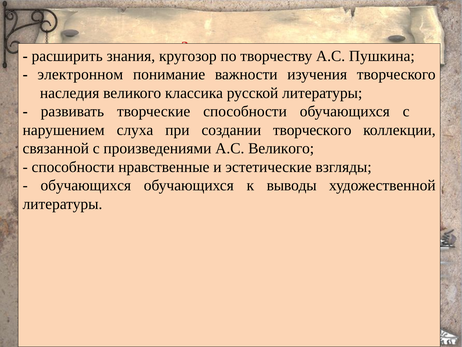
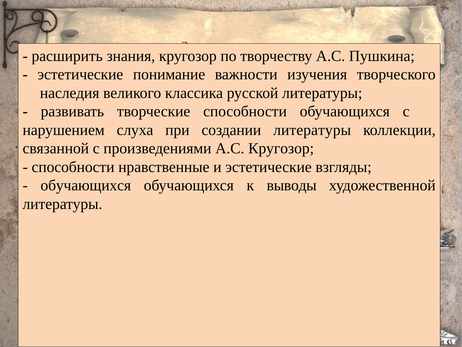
электронном at (80, 74): электронном -> эстетические
создании творческого: творческого -> литературы
А.С Великого: Великого -> Кругозор
